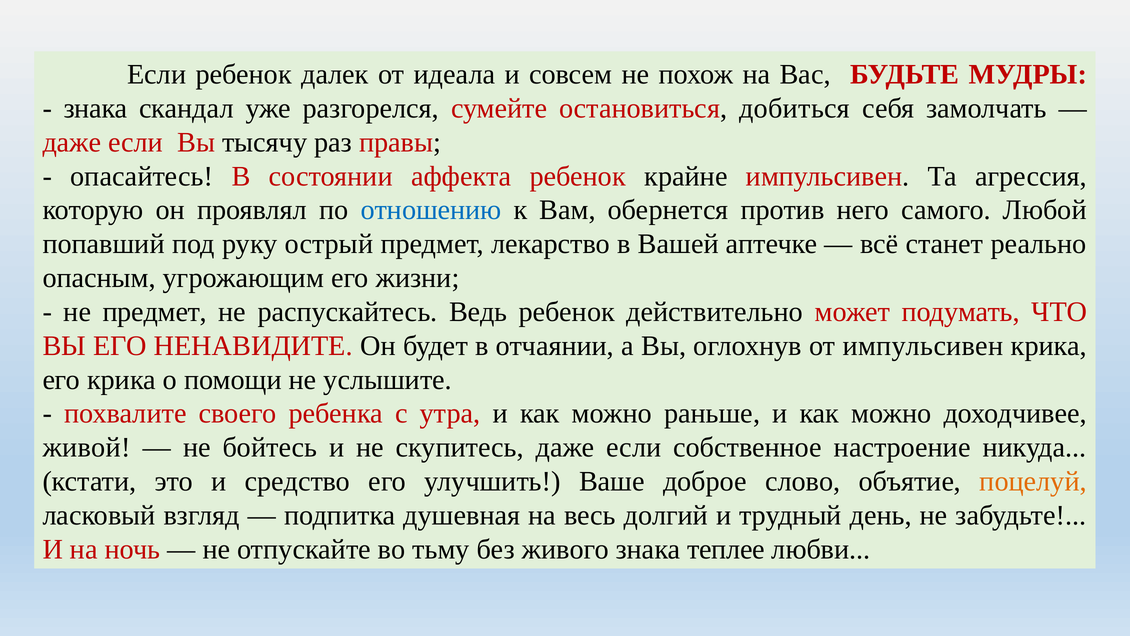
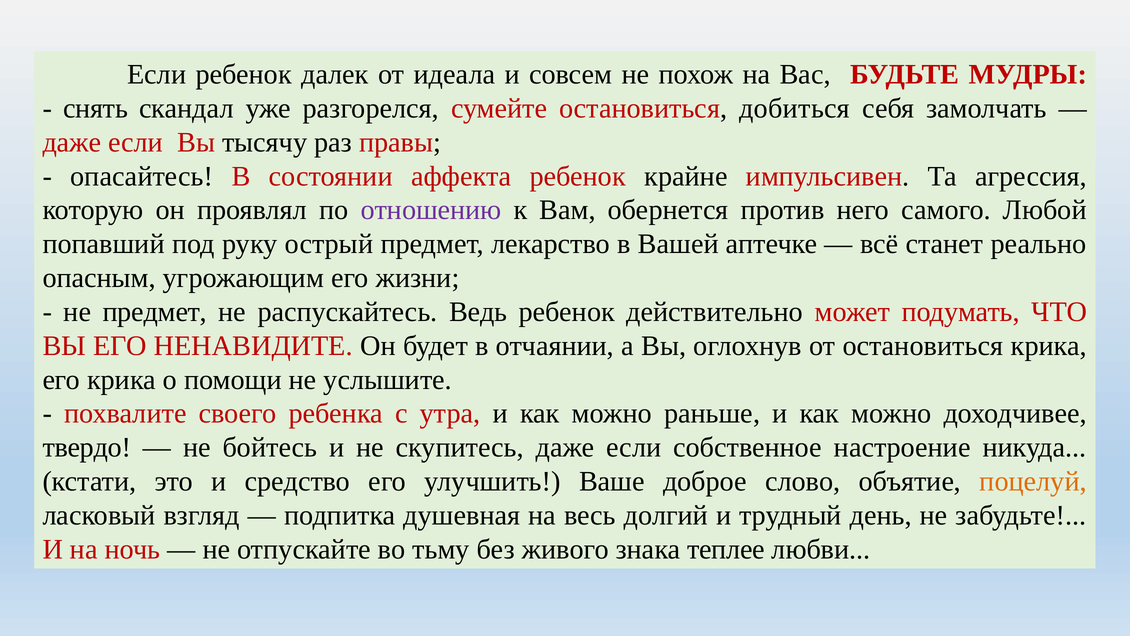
знака at (96, 108): знака -> снять
отношению colour: blue -> purple
от импульсивен: импульсивен -> остановиться
живой: живой -> твердо
